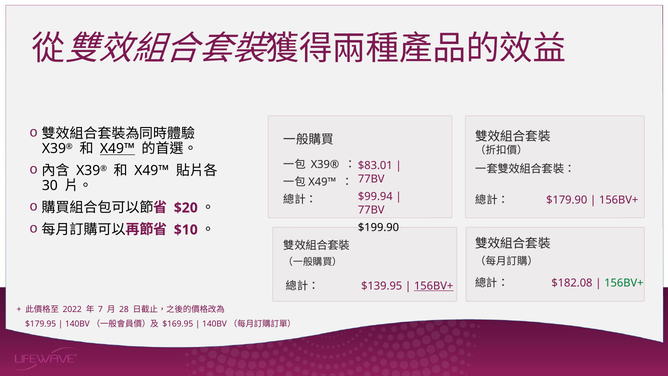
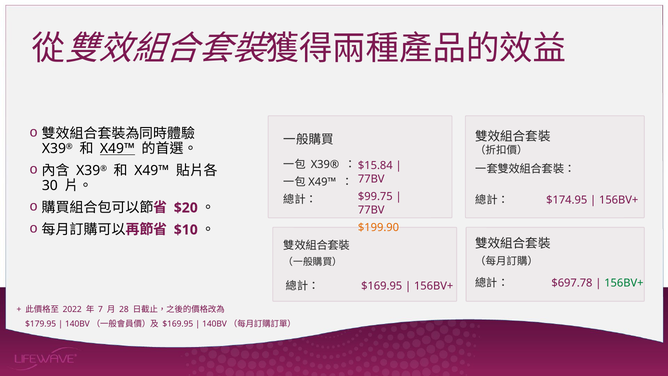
$83.01: $83.01 -> $15.84
$99.94: $99.94 -> $99.75
$179.90: $179.90 -> $174.95
$199.90 colour: black -> orange
$182.08: $182.08 -> $697.78
$139.95 at (382, 286): $139.95 -> $169.95
156BV+ at (434, 286) underline: present -> none
